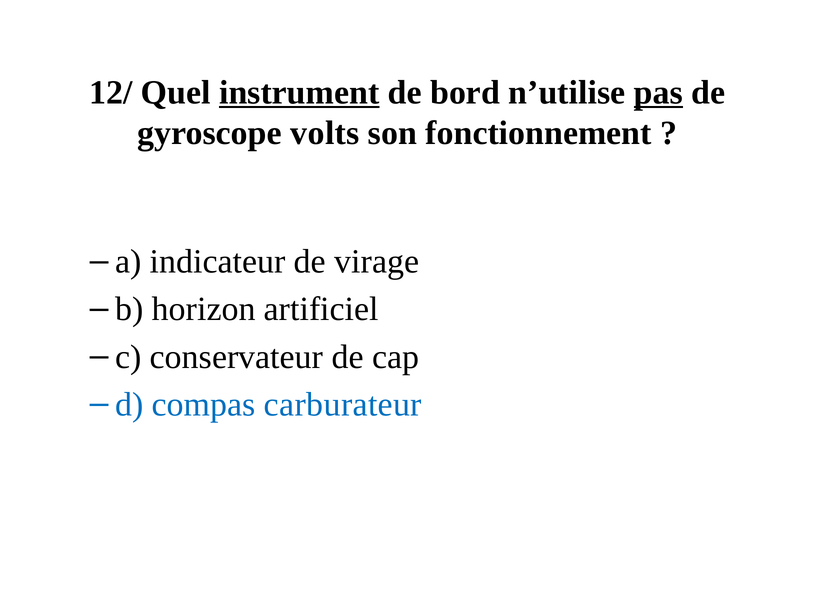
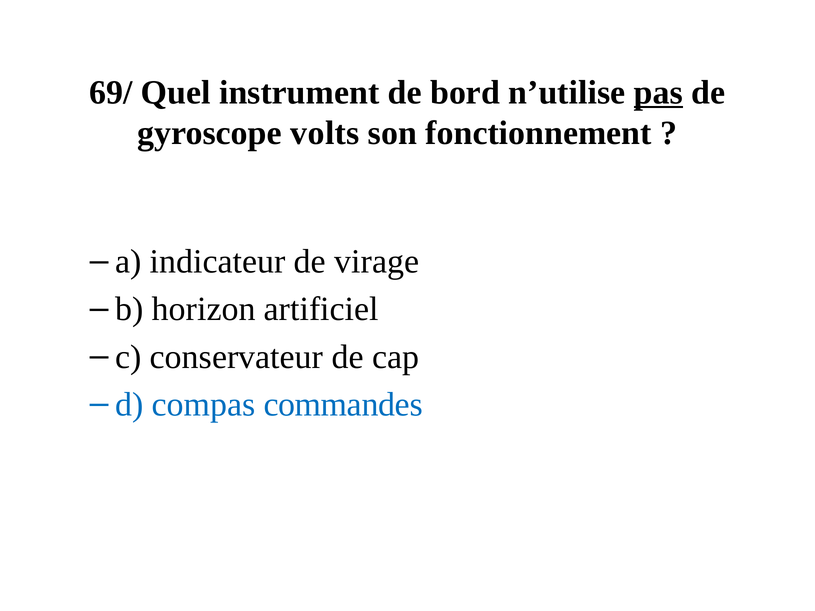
12/: 12/ -> 69/
instrument underline: present -> none
carburateur: carburateur -> commandes
